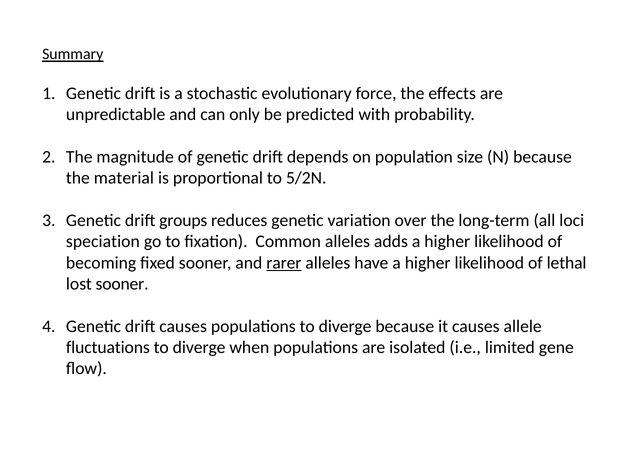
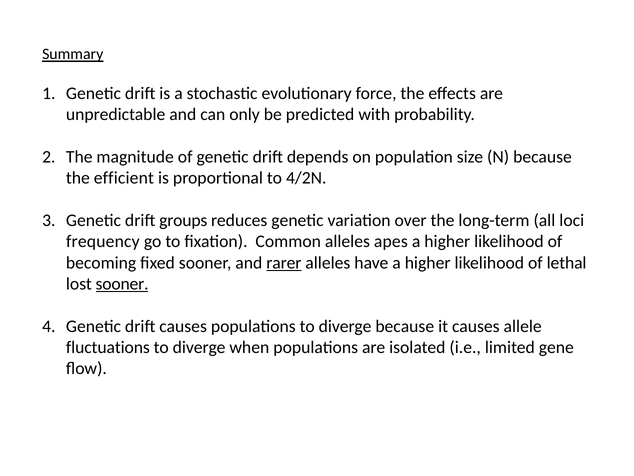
material: material -> efficient
5/2N: 5/2N -> 4/2N
speciation: speciation -> frequency
adds: adds -> apes
sooner at (122, 284) underline: none -> present
